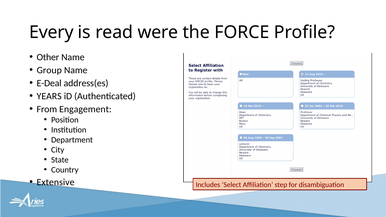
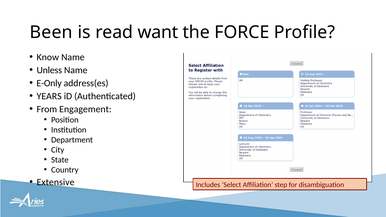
Every: Every -> Been
were: were -> want
Other: Other -> Know
Group: Group -> Unless
E-Deal: E-Deal -> E-Only
